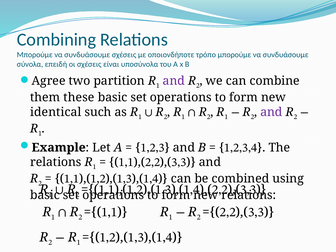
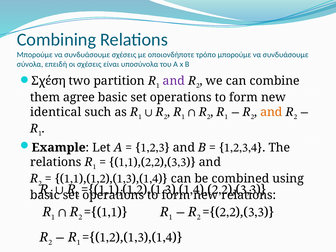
Agree: Agree -> Σχέση
these: these -> agree
and at (271, 112) colour: purple -> orange
